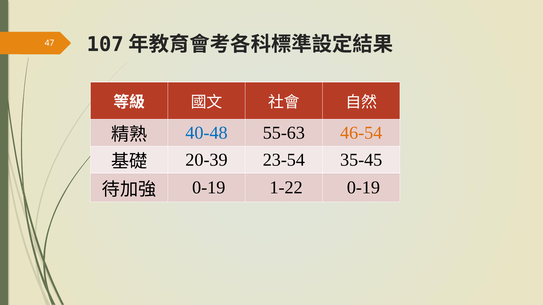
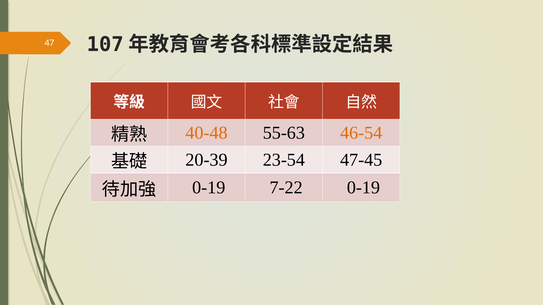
40-48 colour: blue -> orange
35-45: 35-45 -> 47-45
1-22: 1-22 -> 7-22
